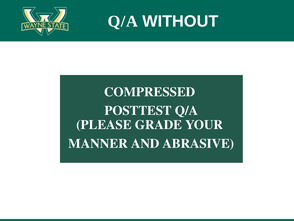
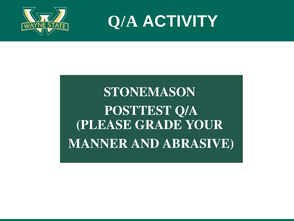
WITHOUT: WITHOUT -> ACTIVITY
COMPRESSED: COMPRESSED -> STONEMASON
